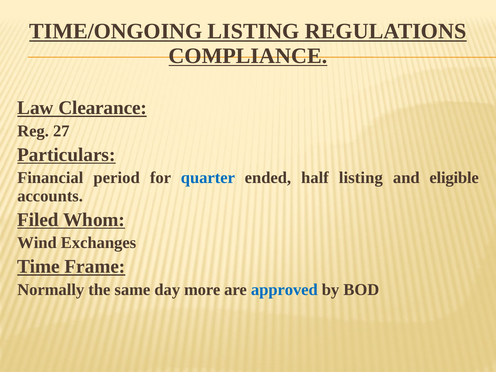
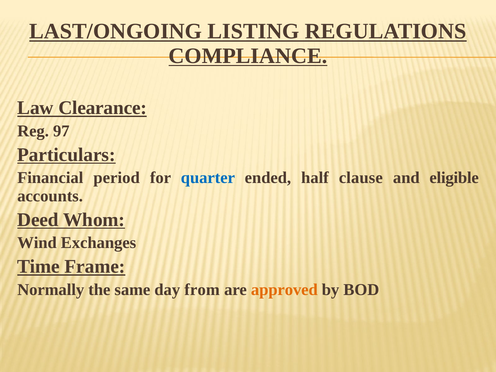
TIME/ONGOING: TIME/ONGOING -> LAST/ONGOING
27: 27 -> 97
half listing: listing -> clause
Filed: Filed -> Deed
more: more -> from
approved colour: blue -> orange
